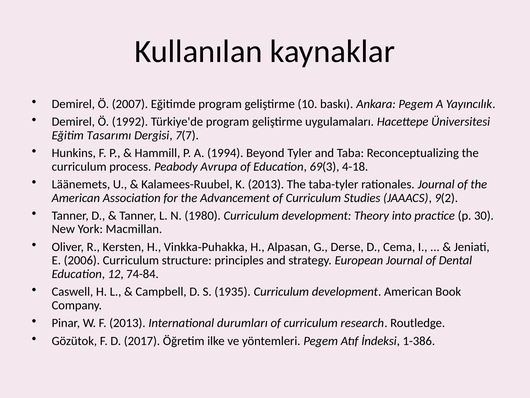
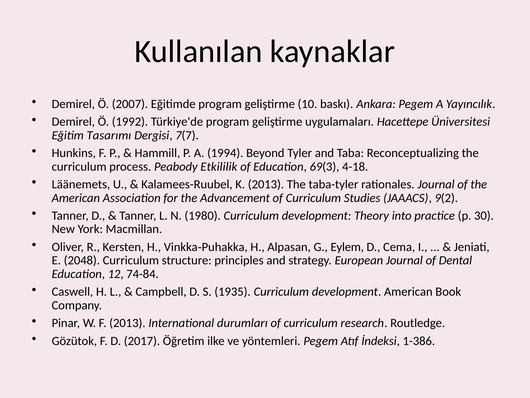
Avrupa: Avrupa -> Etkililik
Derse: Derse -> Eylem
2006: 2006 -> 2048
